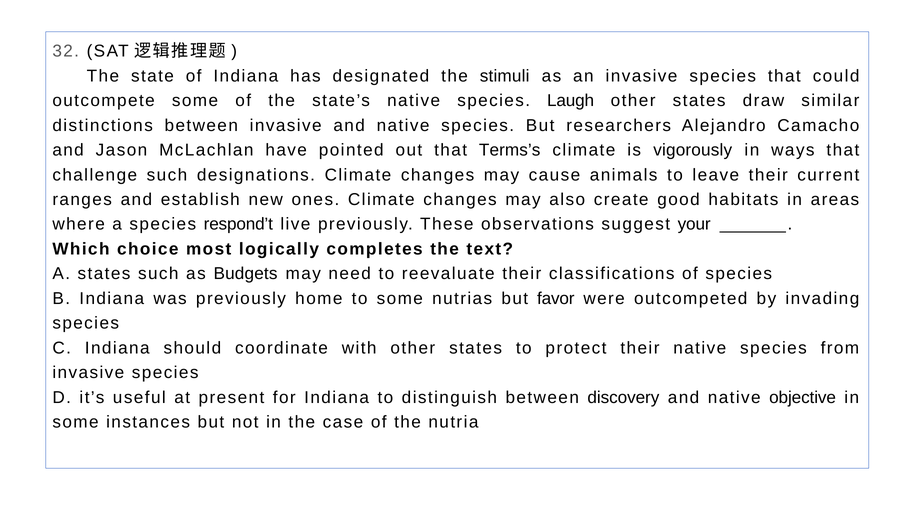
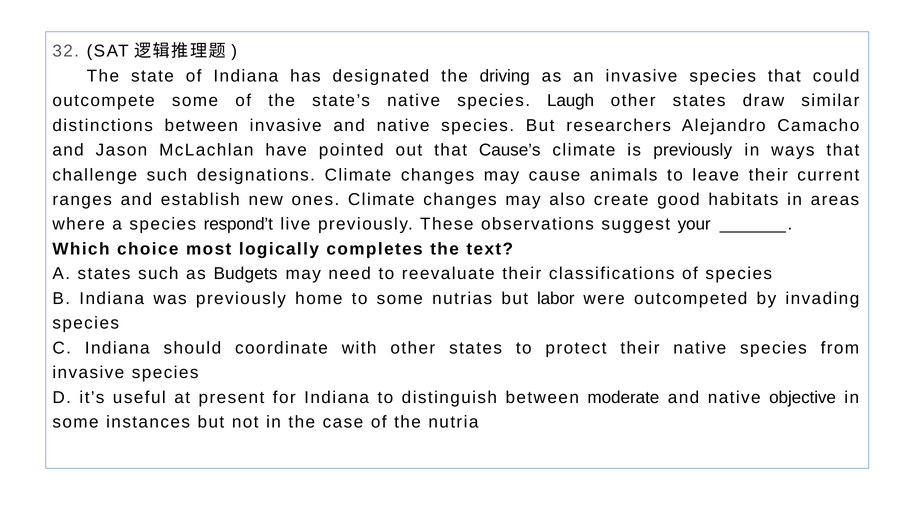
stimuli: stimuli -> driving
Terms’s: Terms’s -> Cause’s
is vigorously: vigorously -> previously
favor: favor -> labor
discovery: discovery -> moderate
